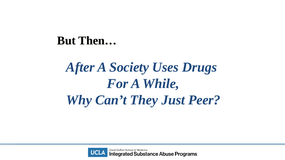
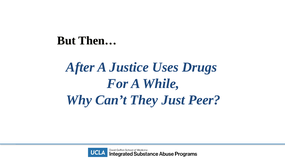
Society: Society -> Justice
